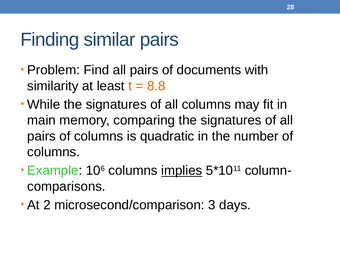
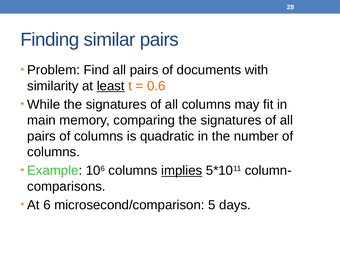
least underline: none -> present
8.8: 8.8 -> 0.6
2: 2 -> 6
3: 3 -> 5
